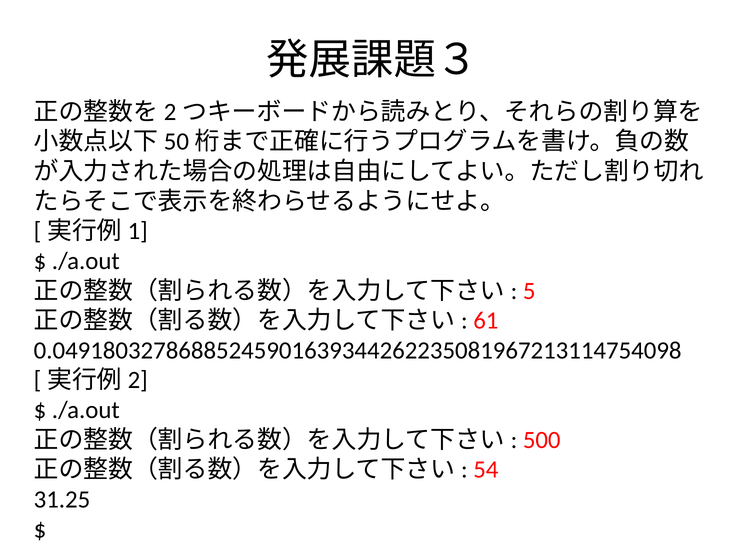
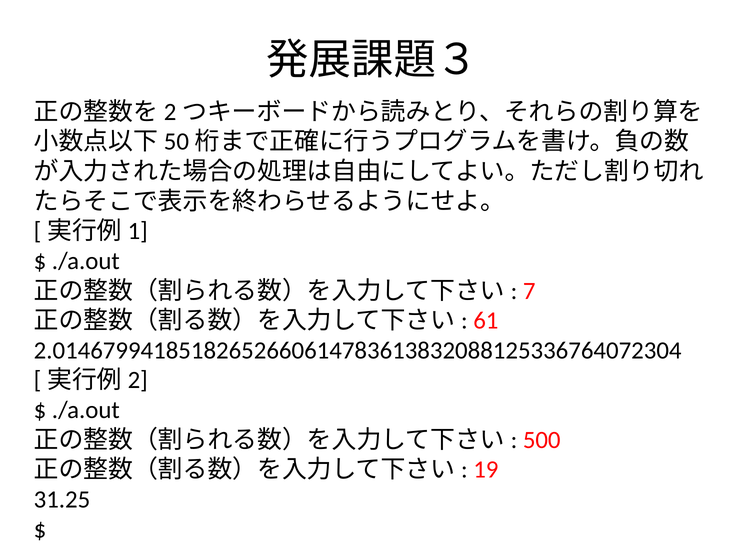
5: 5 -> 7
0.04918032786885245901639344262235081967213114754098: 0.04918032786885245901639344262235081967213114754098 -> 2.01467994185182652660614783613832088125336764072304
54: 54 -> 19
